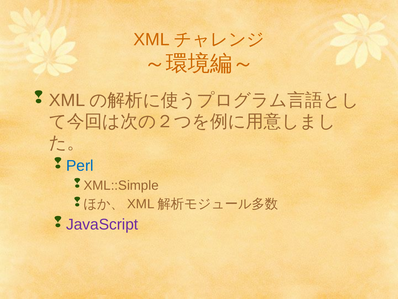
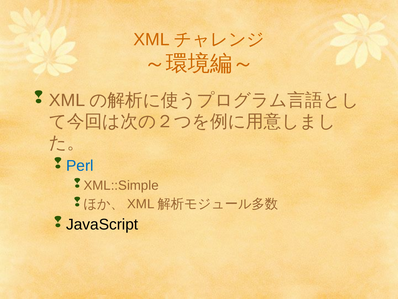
JavaScript colour: purple -> black
